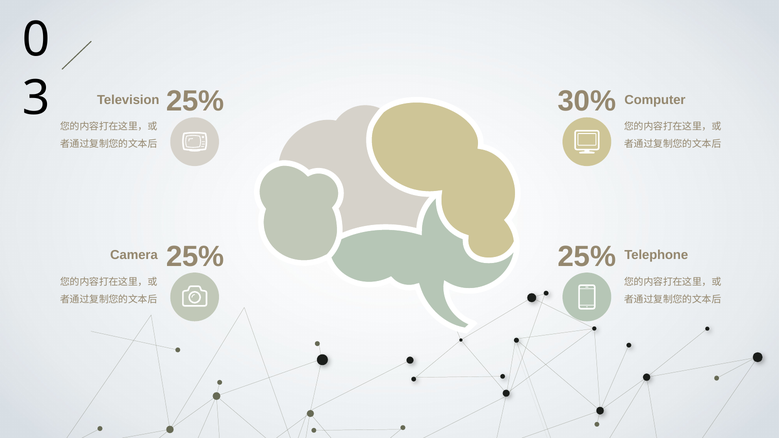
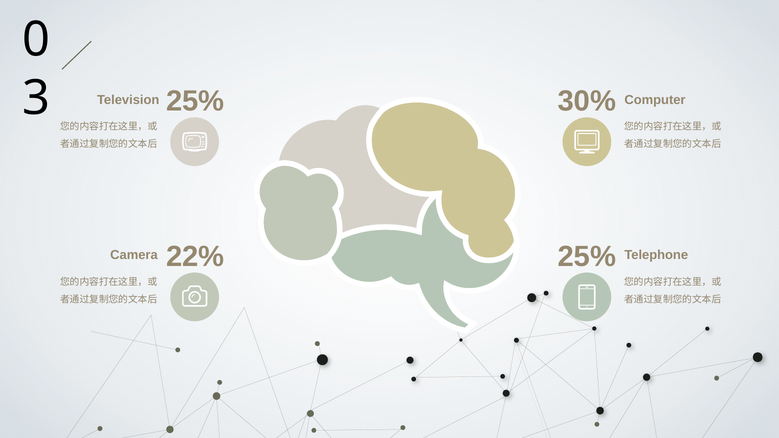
25% at (195, 256): 25% -> 22%
